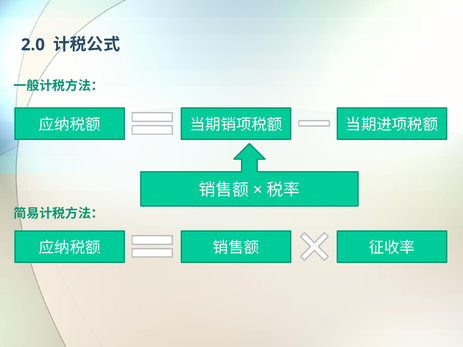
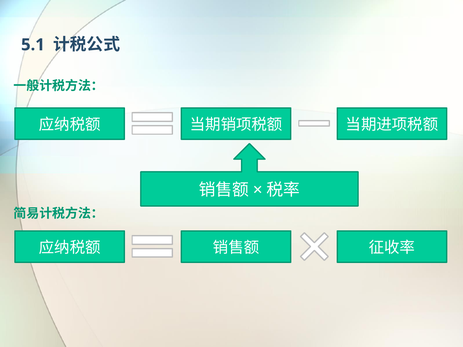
2.0: 2.0 -> 5.1
